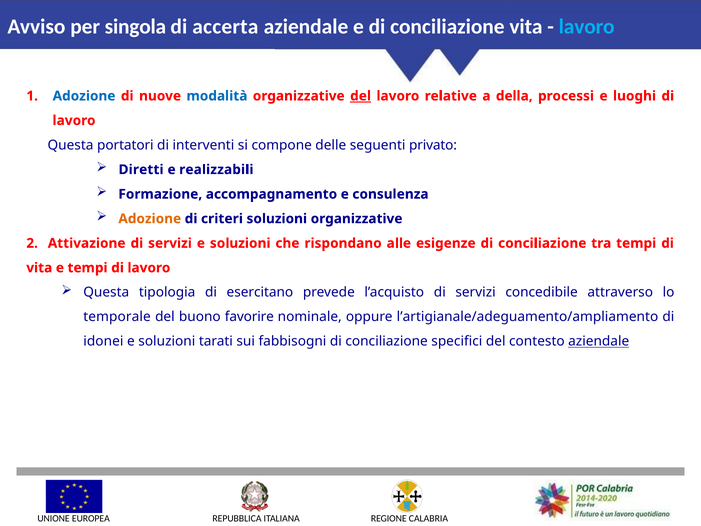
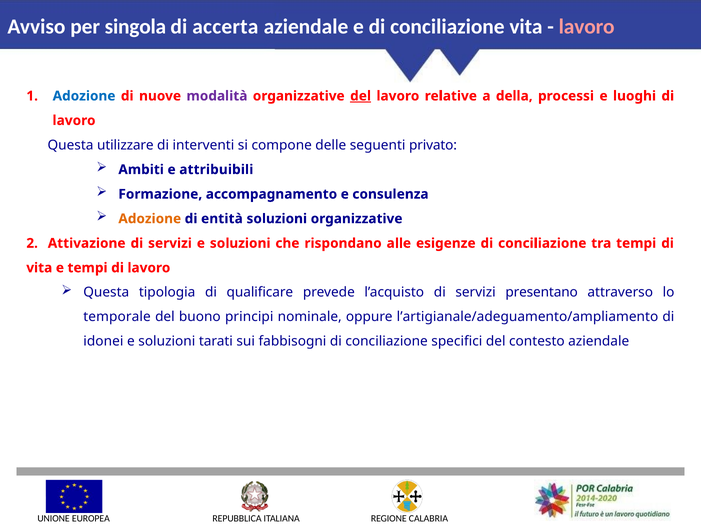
lavoro at (587, 27) colour: light blue -> pink
modalità colour: blue -> purple
portatori: portatori -> utilizzare
Diretti: Diretti -> Ambiti
realizzabili: realizzabili -> attribuibili
criteri: criteri -> entità
esercitano: esercitano -> qualificare
concedibile: concedibile -> presentano
favorire: favorire -> principi
aziendale at (599, 341) underline: present -> none
